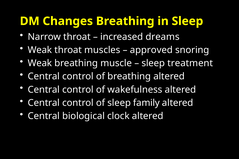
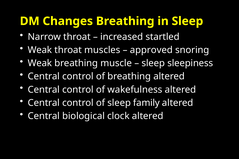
dreams: dreams -> startled
treatment: treatment -> sleepiness
